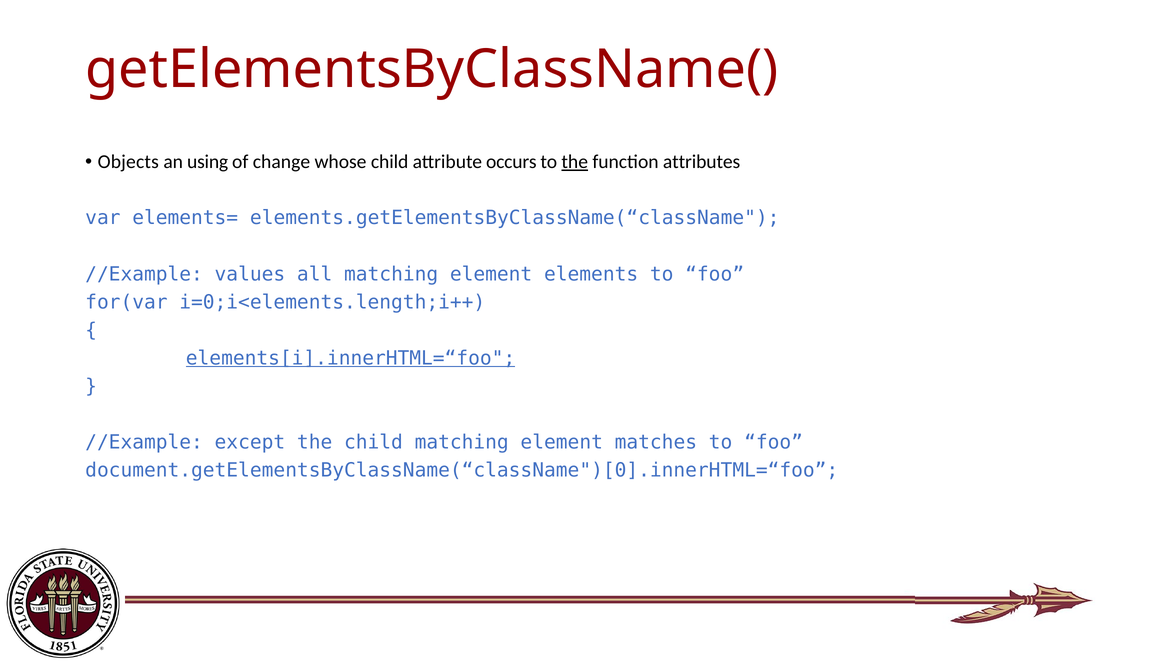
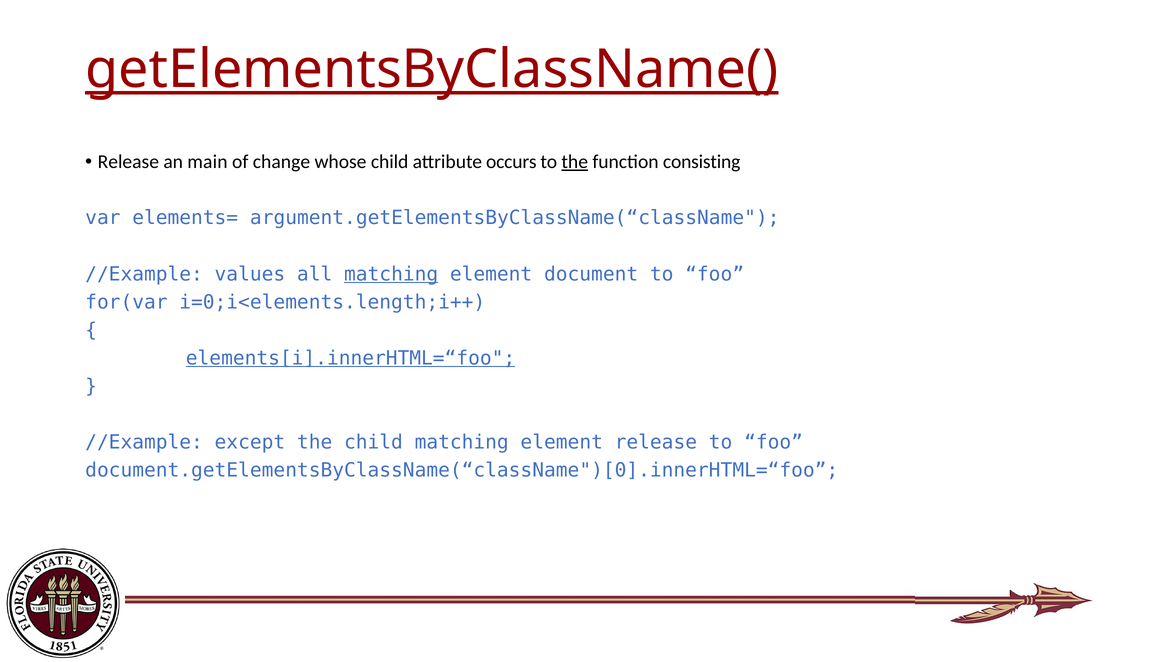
getElementsByClassName( underline: none -> present
Objects at (128, 162): Objects -> Release
using: using -> main
attributes: attributes -> consisting
elements.getElementsByClassName(“className: elements.getElementsByClassName(“className -> argument.getElementsByClassName(“className
matching at (391, 274) underline: none -> present
elements: elements -> document
element matches: matches -> release
